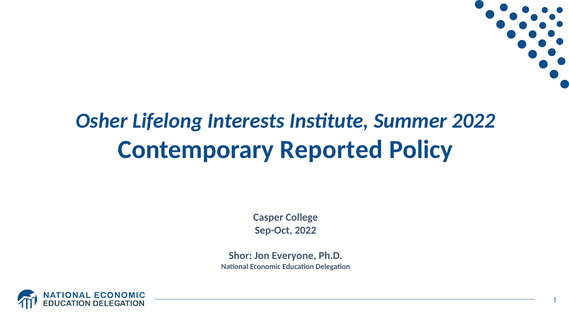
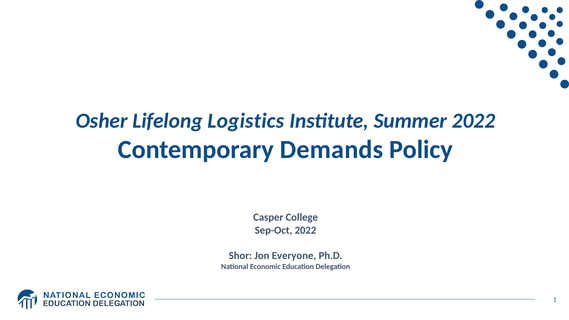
Interests: Interests -> Logistics
Reported: Reported -> Demands
